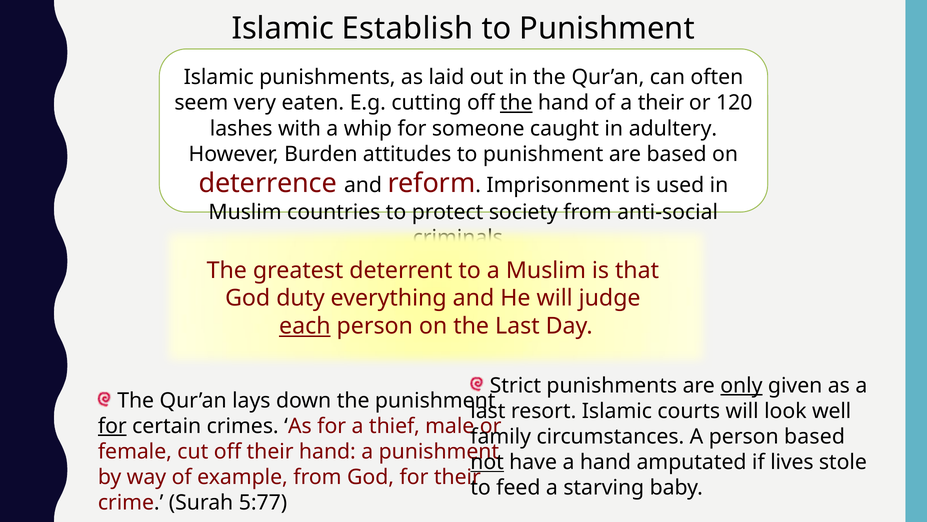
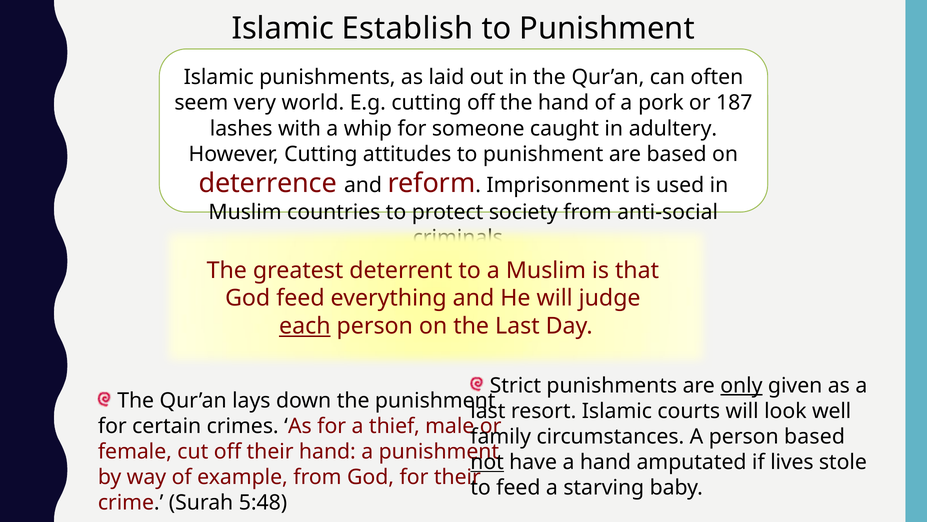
eaten: eaten -> world
the at (516, 103) underline: present -> none
a their: their -> pork
120: 120 -> 187
However Burden: Burden -> Cutting
God duty: duty -> feed
for at (112, 426) underline: present -> none
5:77: 5:77 -> 5:48
